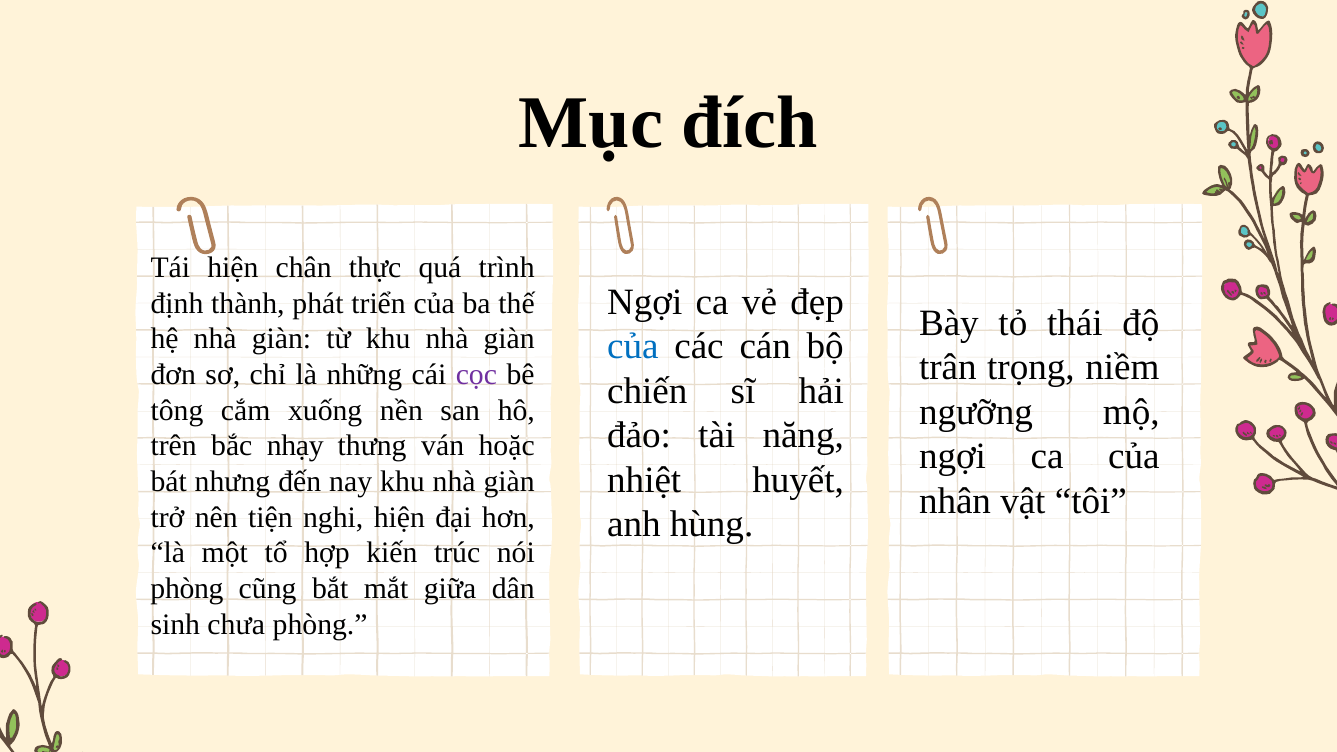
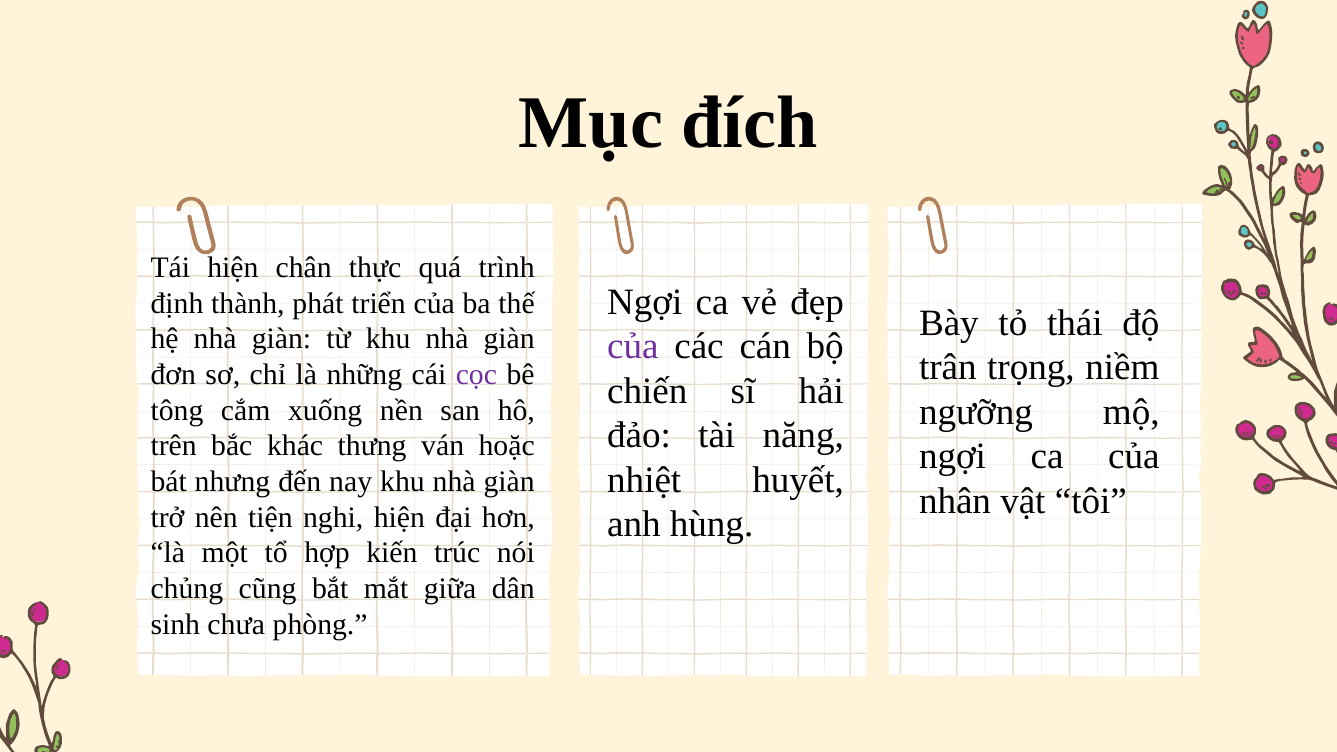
của at (633, 346) colour: blue -> purple
nhạy: nhạy -> khác
phòng at (187, 589): phòng -> chủng
